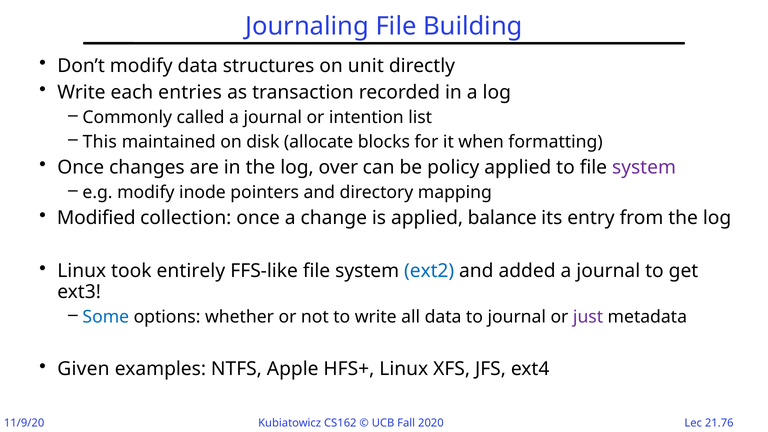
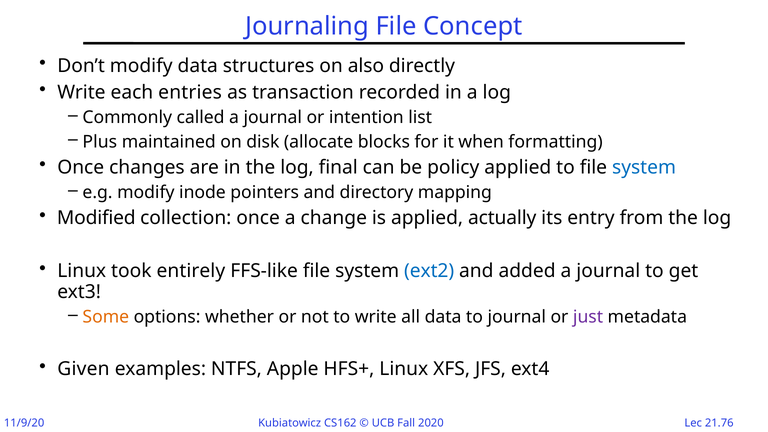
Building: Building -> Concept
unit: unit -> also
This: This -> Plus
over: over -> final
system at (644, 167) colour: purple -> blue
balance: balance -> actually
Some colour: blue -> orange
